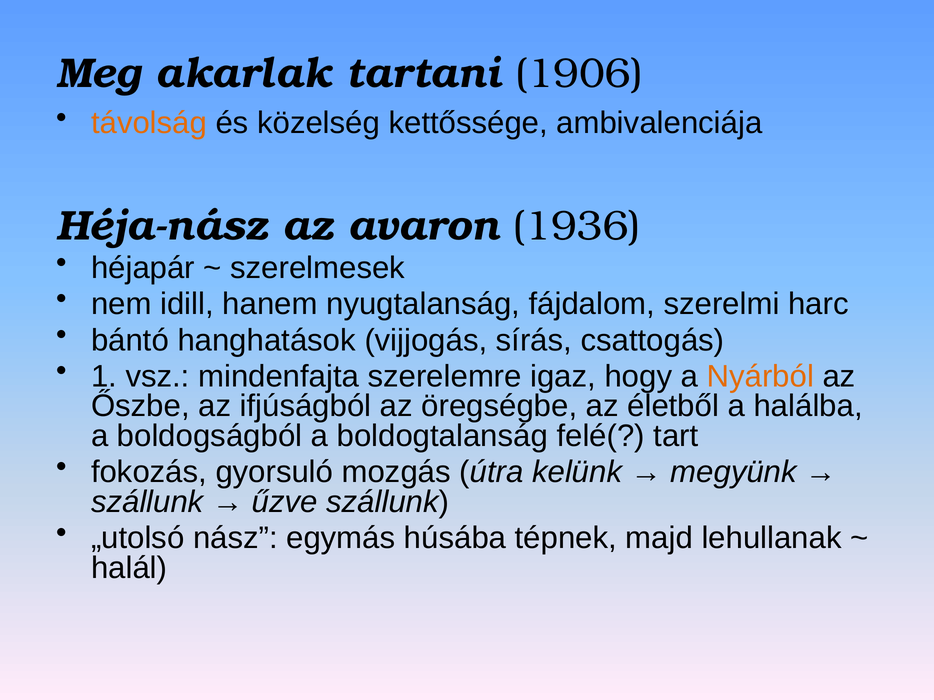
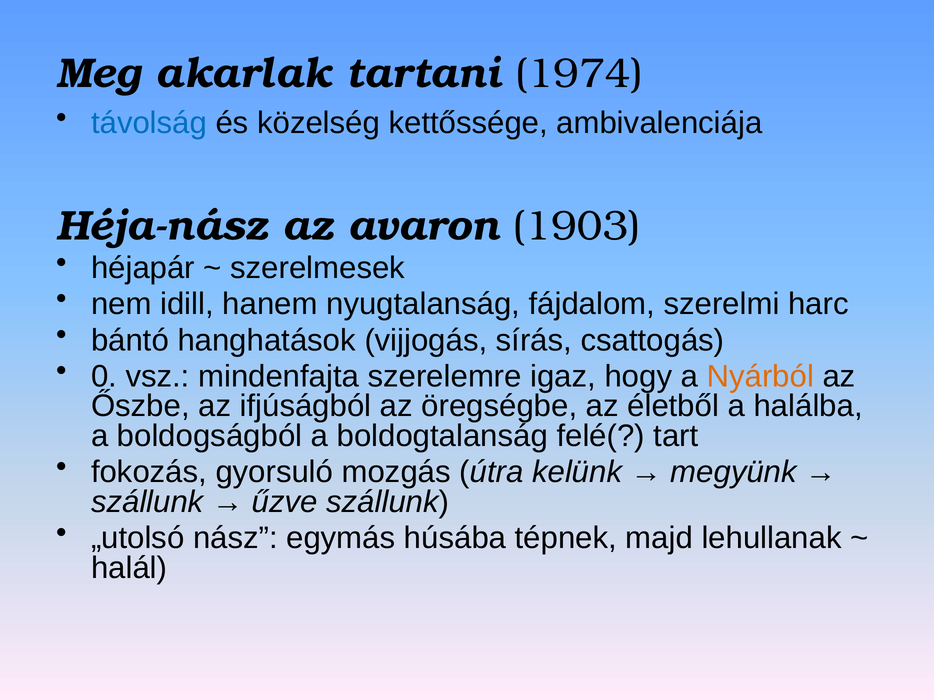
1906: 1906 -> 1974
távolság colour: orange -> blue
1936: 1936 -> 1903
1: 1 -> 0
